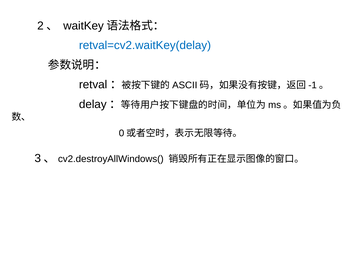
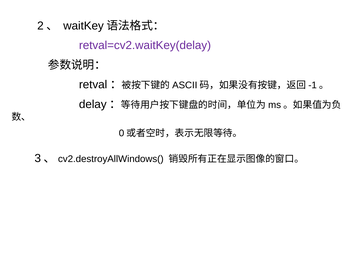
retval=cv2.waitKey(delay colour: blue -> purple
